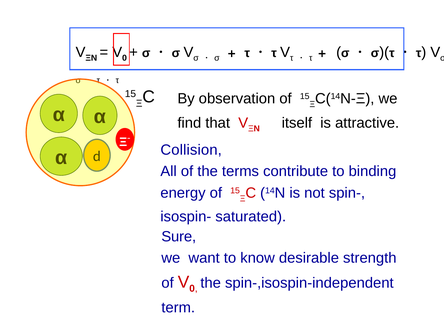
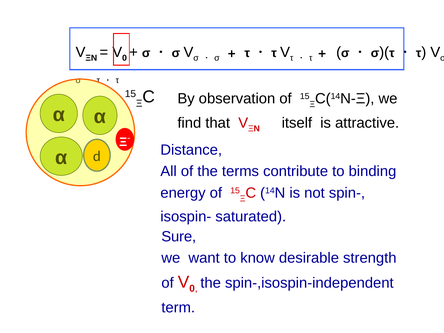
Collision: Collision -> Distance
